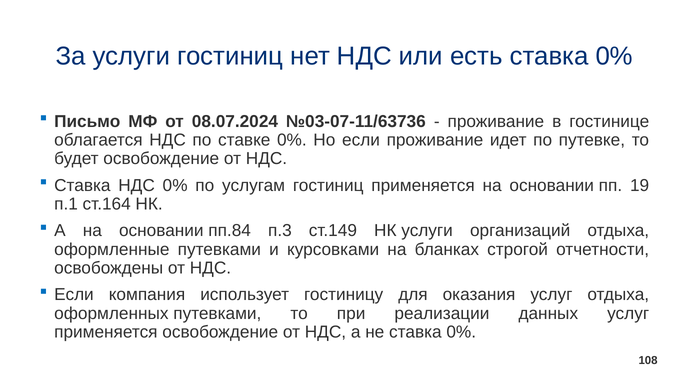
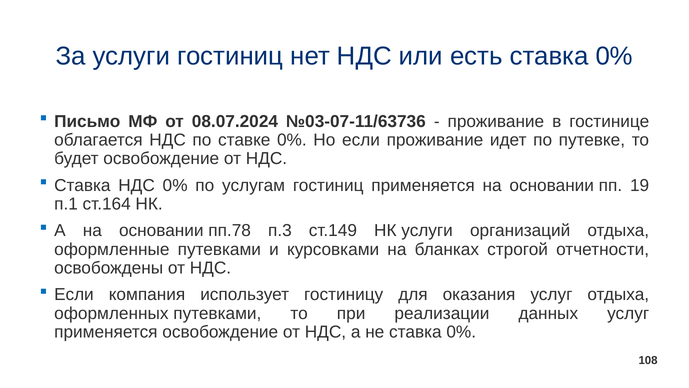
пп.84: пп.84 -> пп.78
